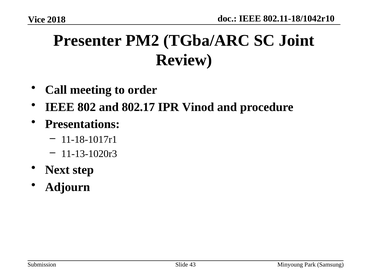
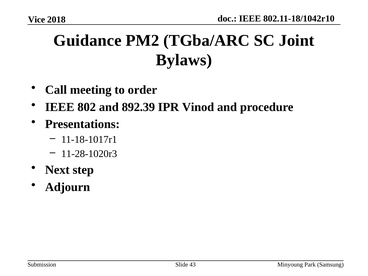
Presenter: Presenter -> Guidance
Review: Review -> Bylaws
802.17: 802.17 -> 892.39
11-13-1020r3: 11-13-1020r3 -> 11-28-1020r3
